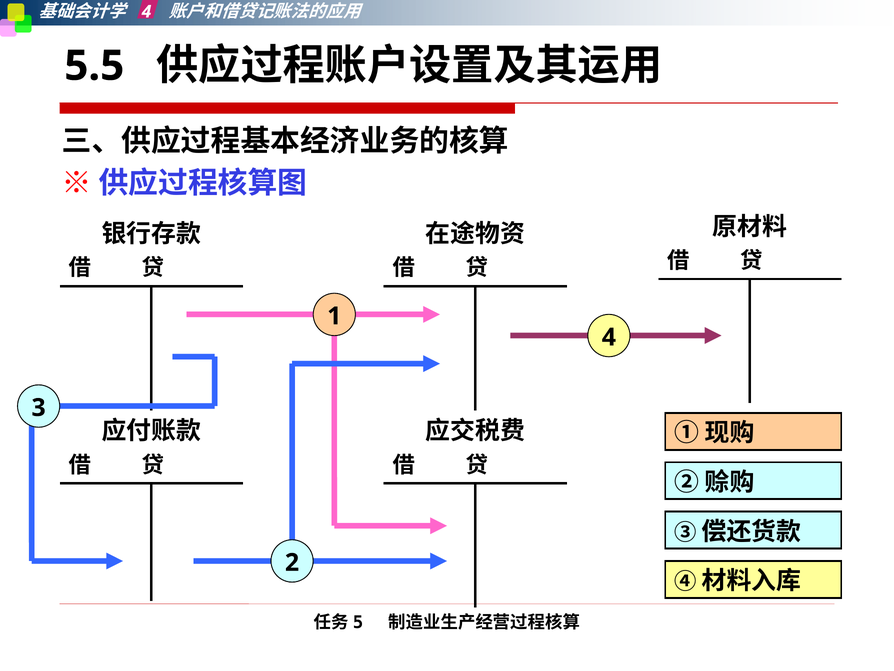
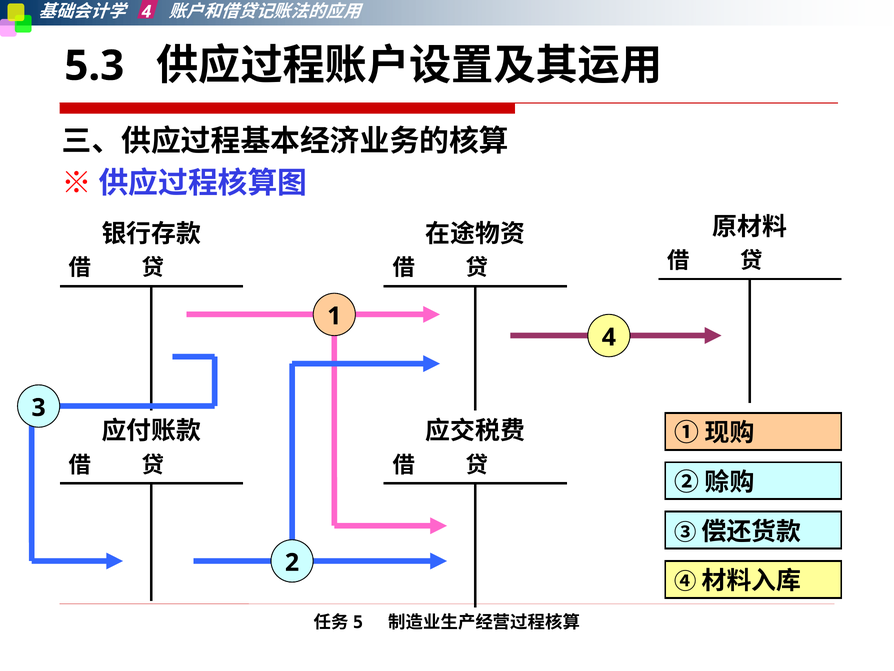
5.5: 5.5 -> 5.3
